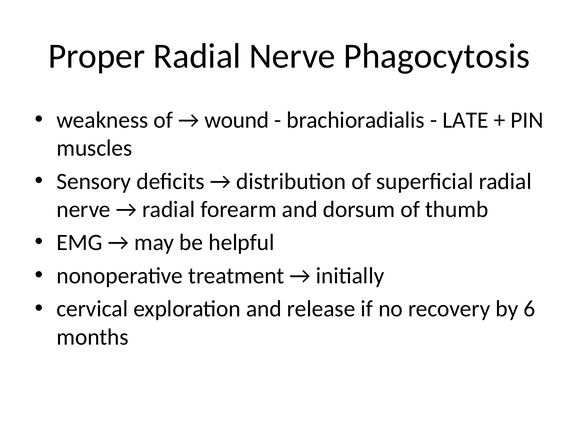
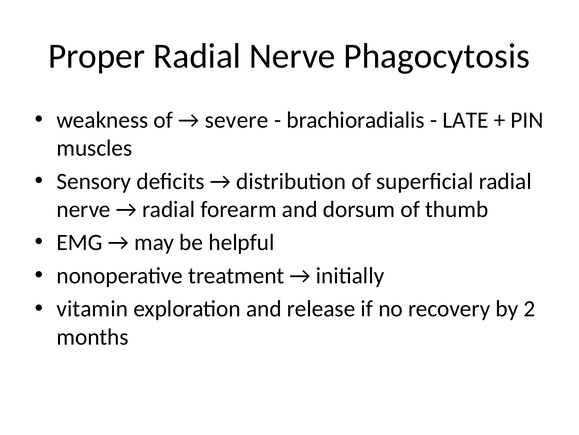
wound: wound -> severe
cervical: cervical -> vitamin
6: 6 -> 2
